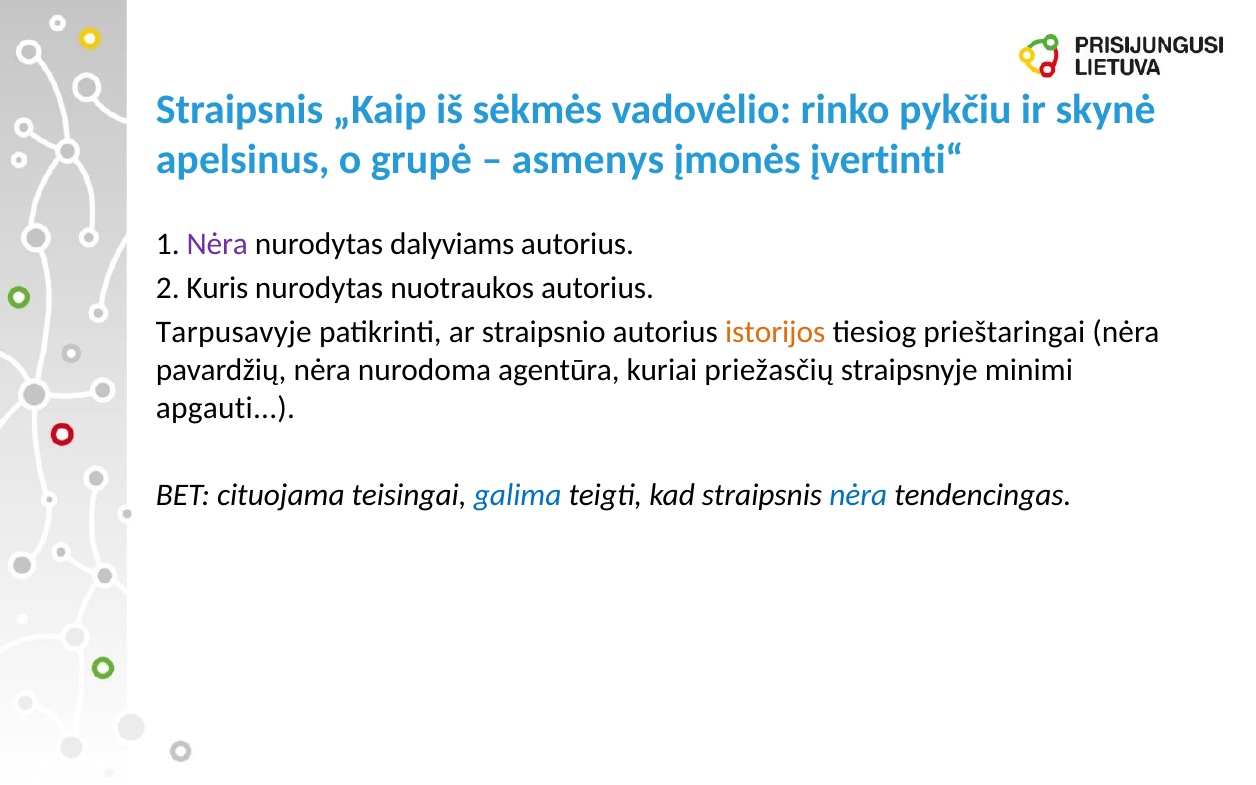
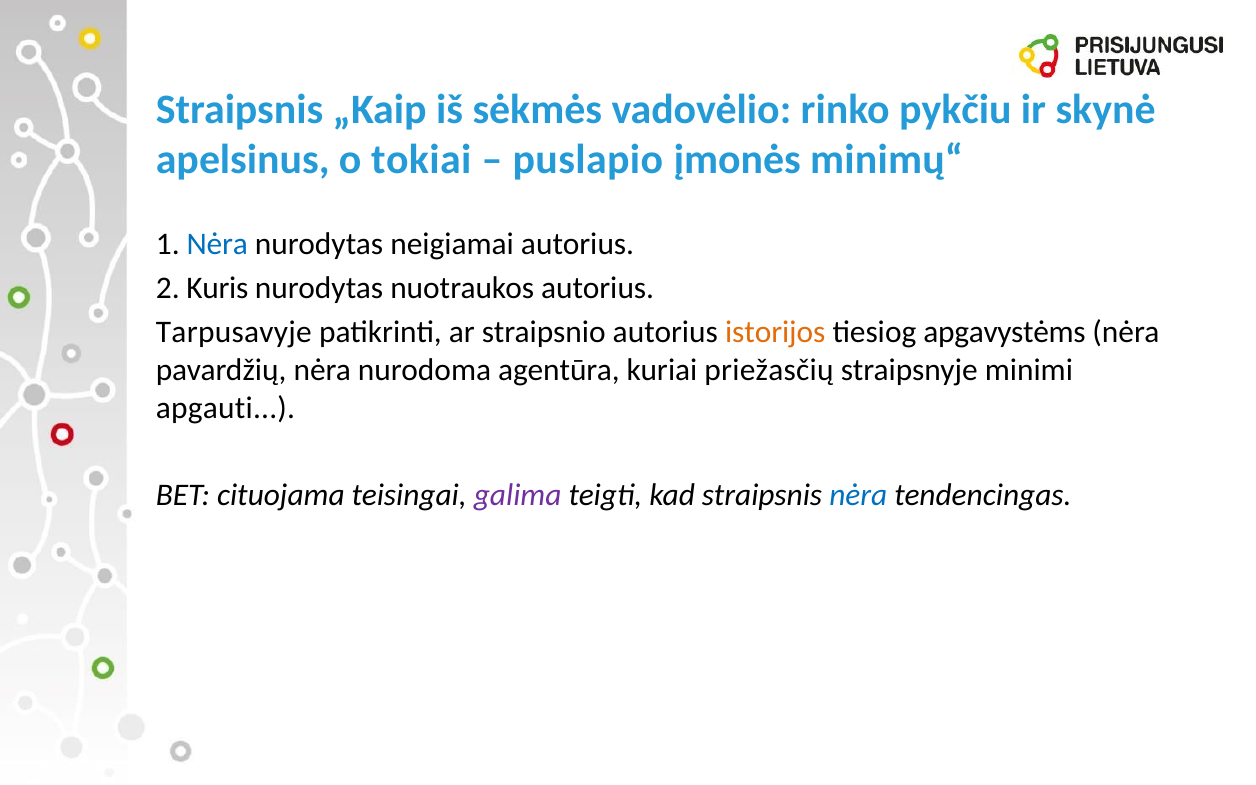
grupė: grupė -> tokiai
asmenys: asmenys -> puslapio
įvertinti“: įvertinti“ -> minimų“
Nėra at (217, 244) colour: purple -> blue
dalyviams: dalyviams -> neigiamai
prieštaringai: prieštaringai -> apgavystėms
galima colour: blue -> purple
